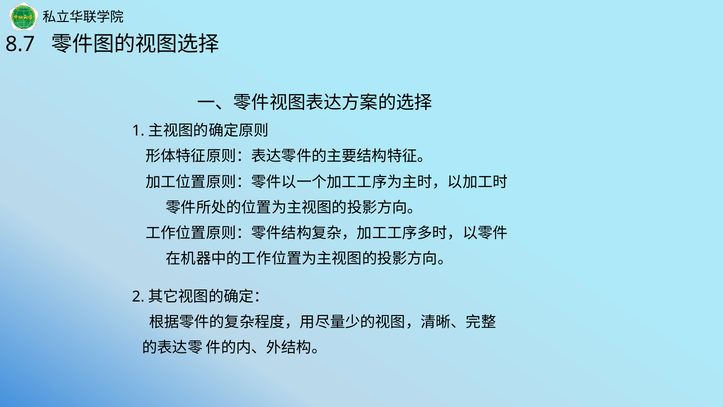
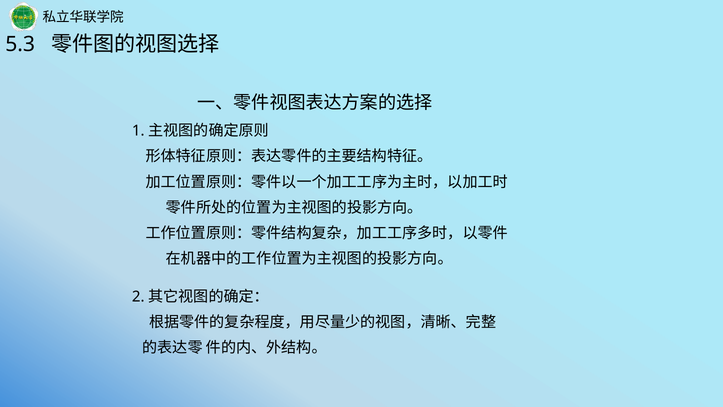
8.7: 8.7 -> 5.3
